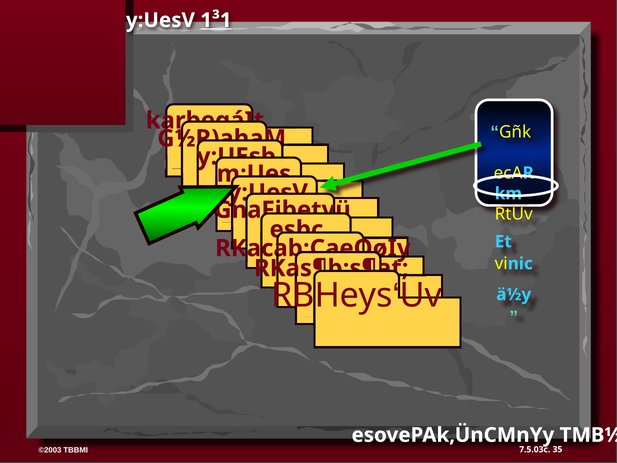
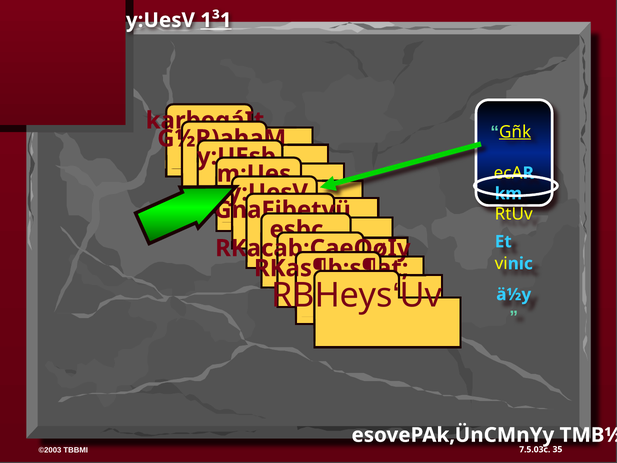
Gñk underline: none -> present
